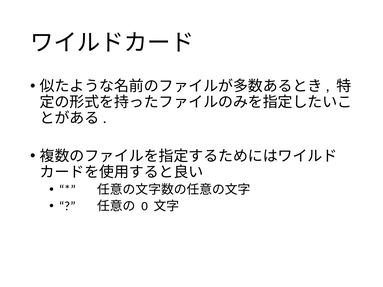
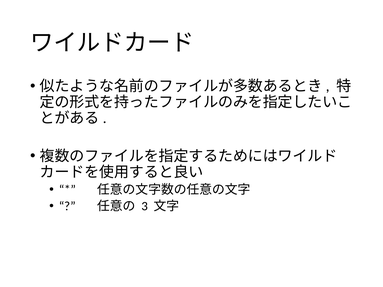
0: 0 -> 3
